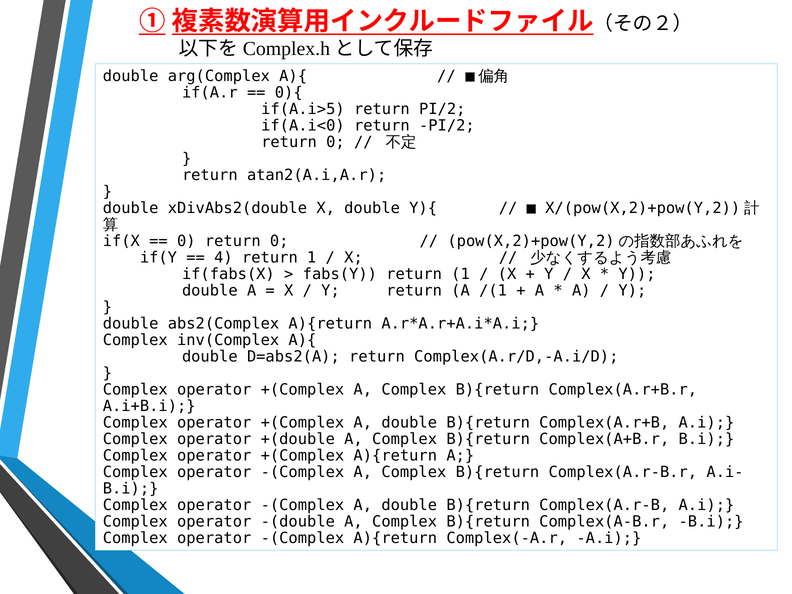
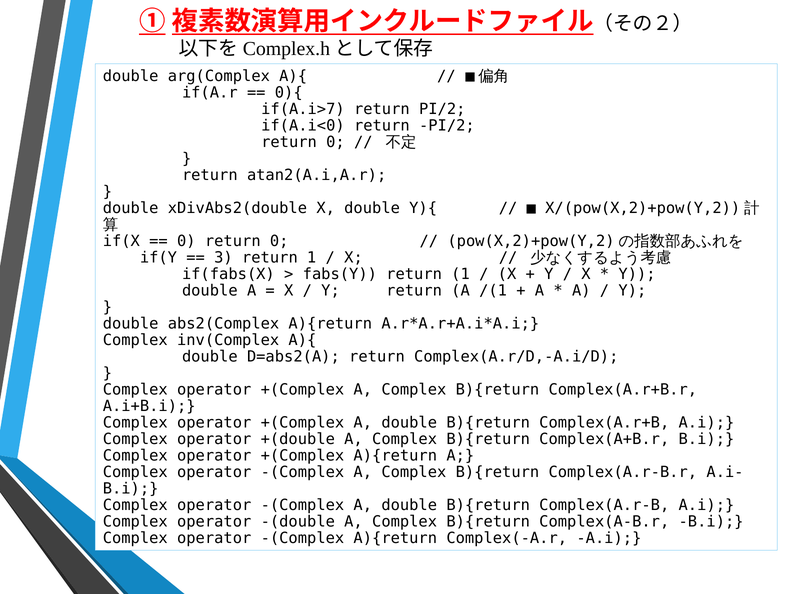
if(A.i>5: if(A.i>5 -> if(A.i>7
4: 4 -> 3
